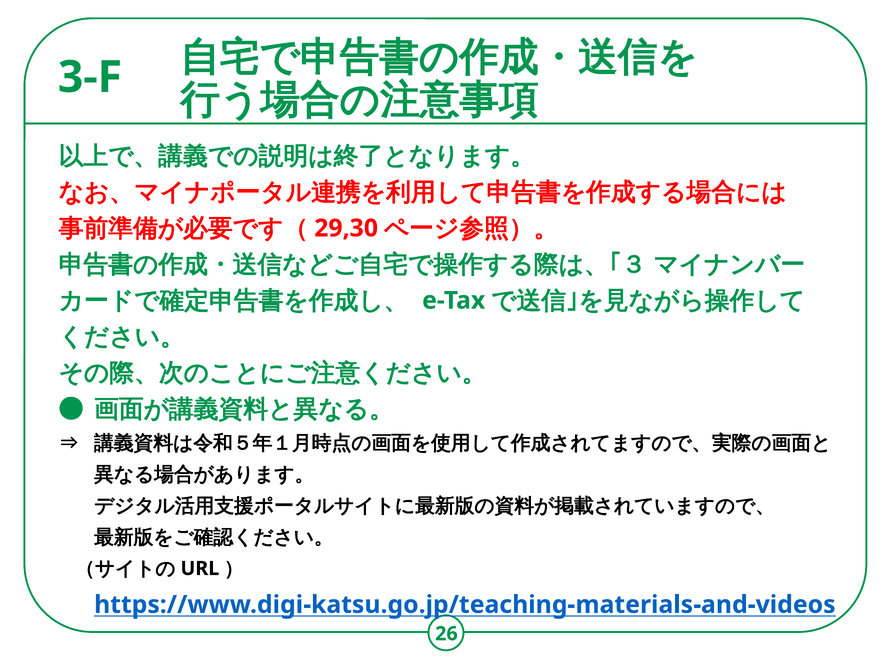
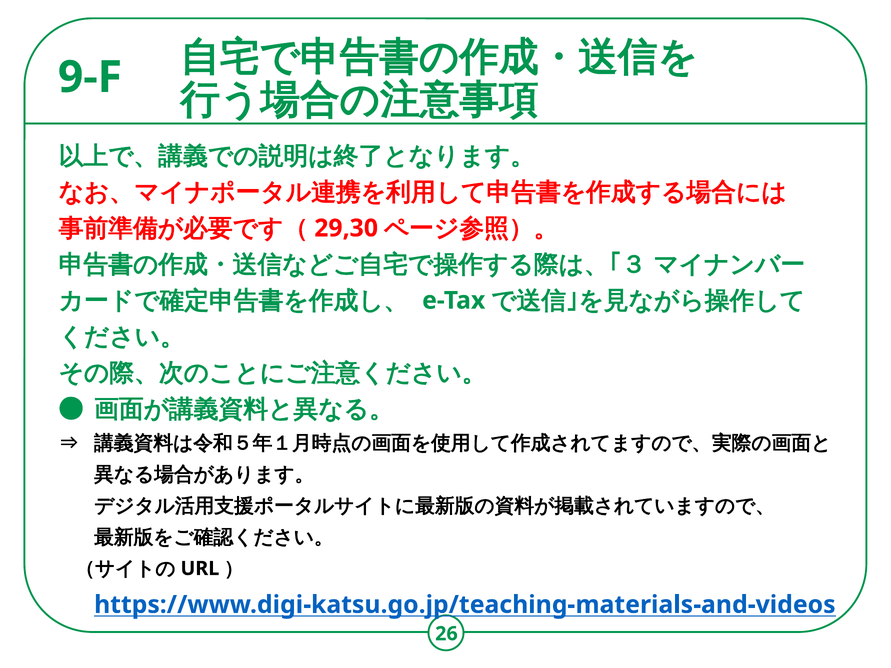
3-F: 3-F -> 9-F
